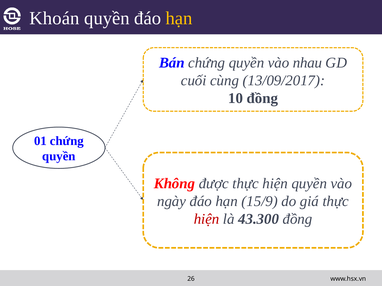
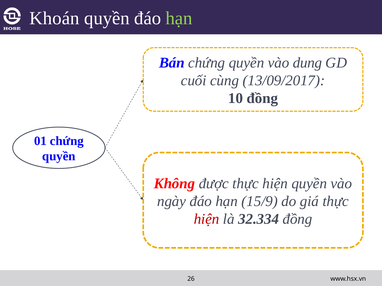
hạn at (179, 18) colour: yellow -> light green
nhau: nhau -> dung
43.300: 43.300 -> 32.334
